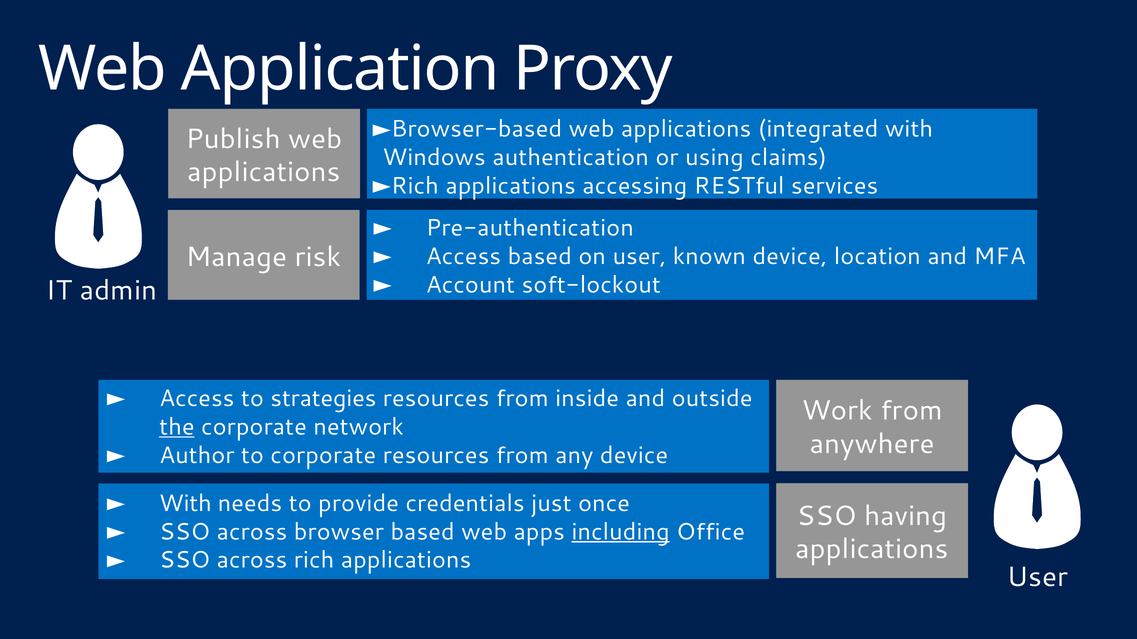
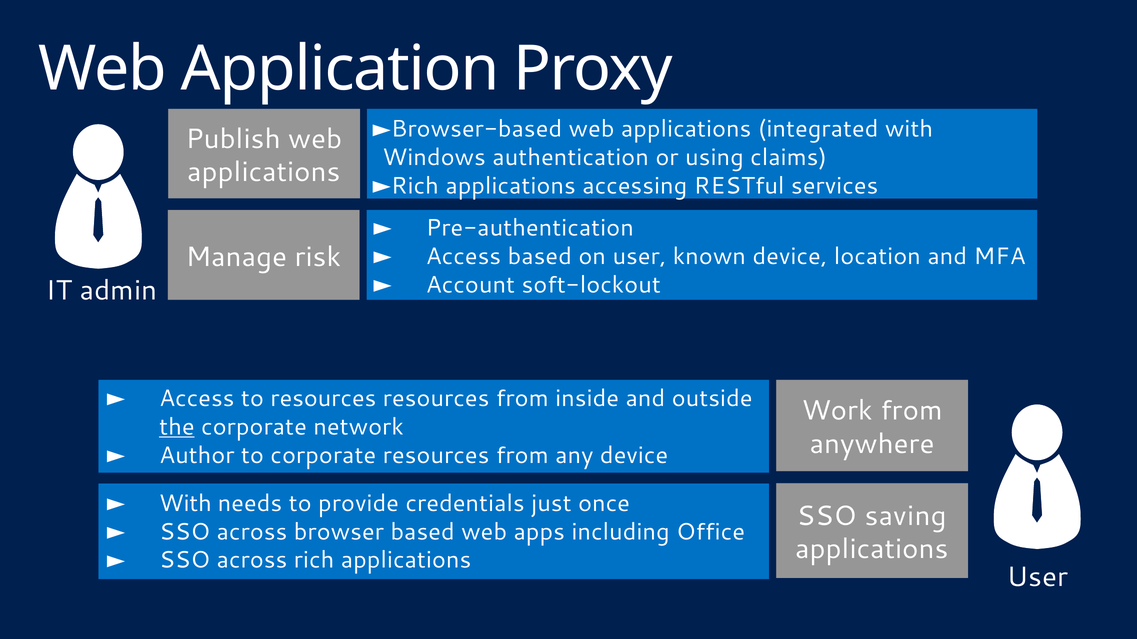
to strategies: strategies -> resources
having: having -> saving
including underline: present -> none
